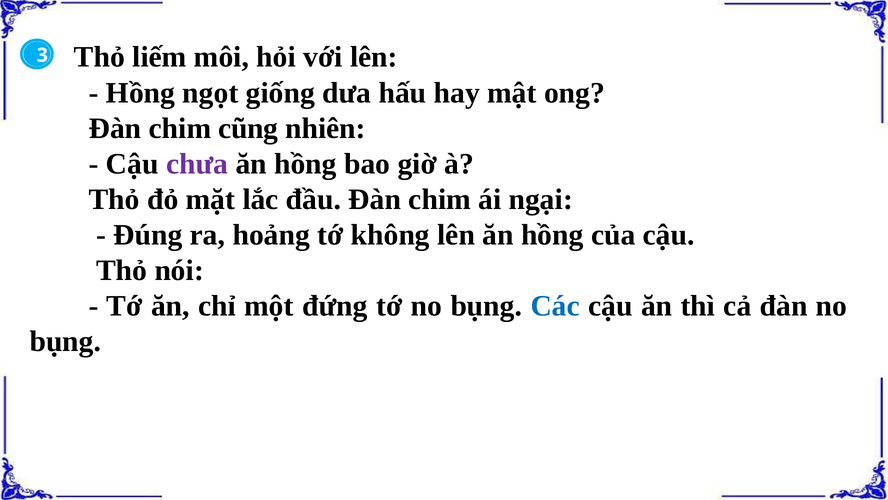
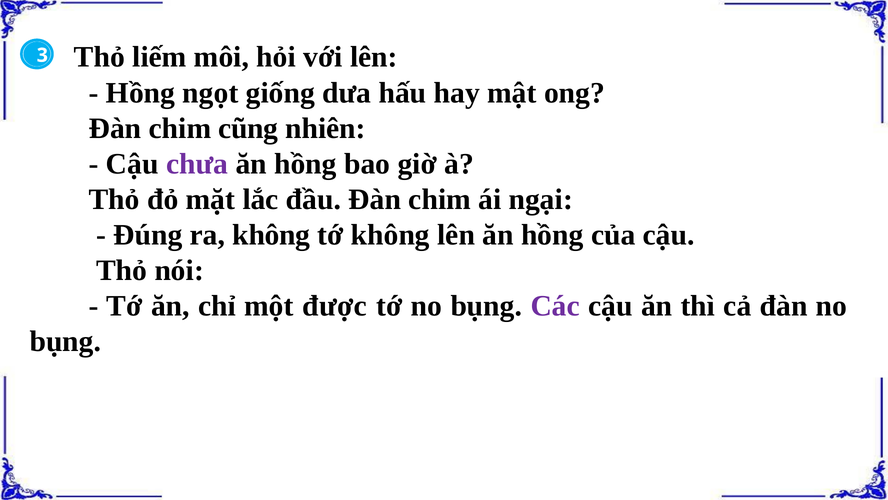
ra hoảng: hoảng -> không
đứng: đứng -> được
Các colour: blue -> purple
